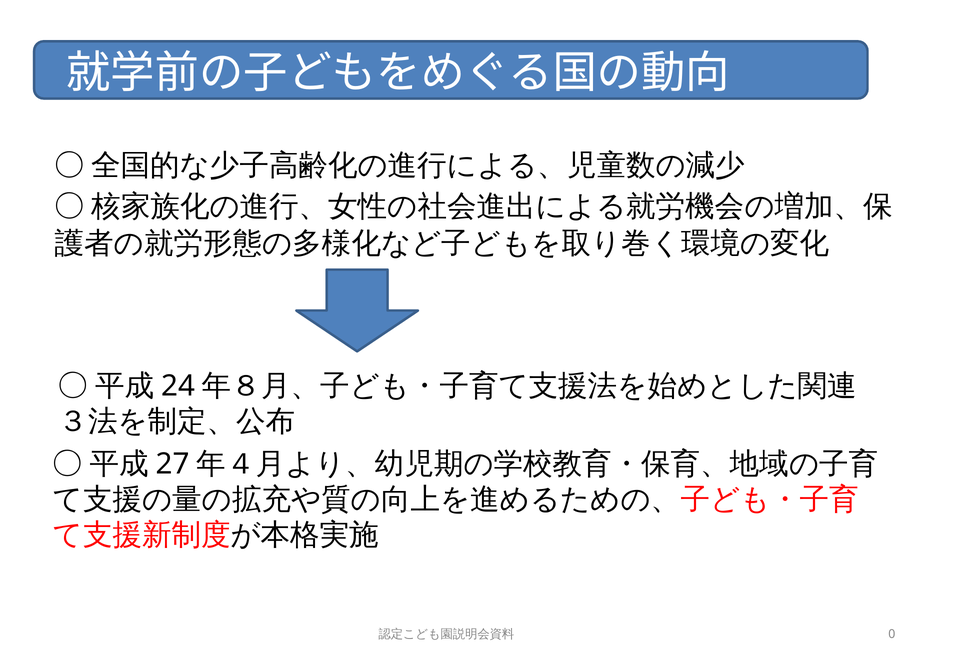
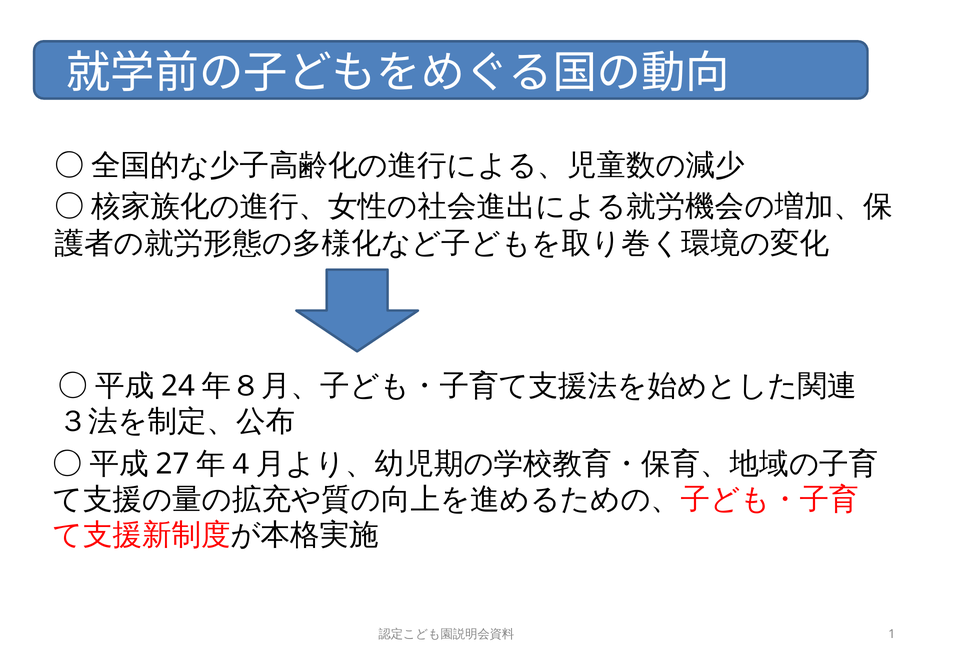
0: 0 -> 1
